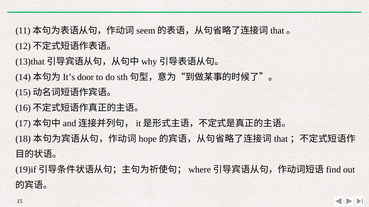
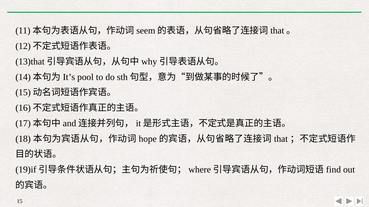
door: door -> pool
